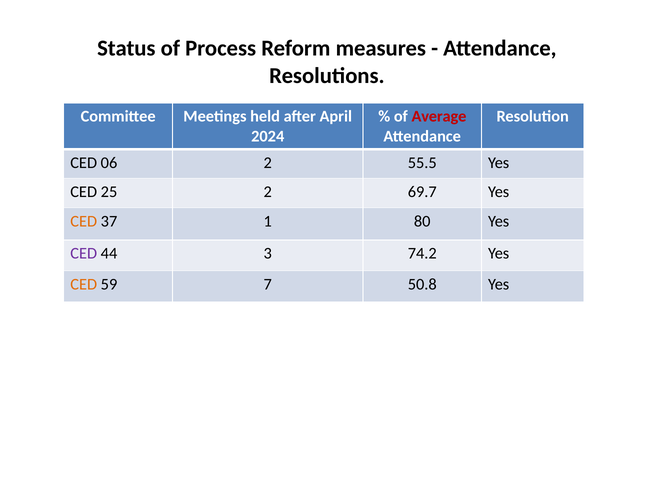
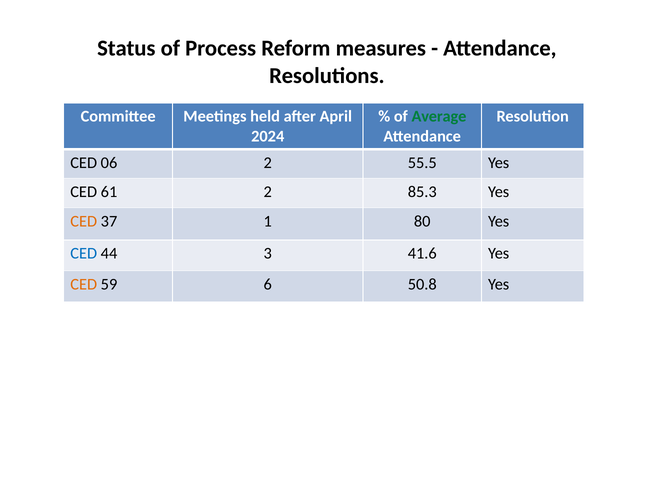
Average colour: red -> green
25: 25 -> 61
69.7: 69.7 -> 85.3
CED at (84, 254) colour: purple -> blue
74.2: 74.2 -> 41.6
7: 7 -> 6
